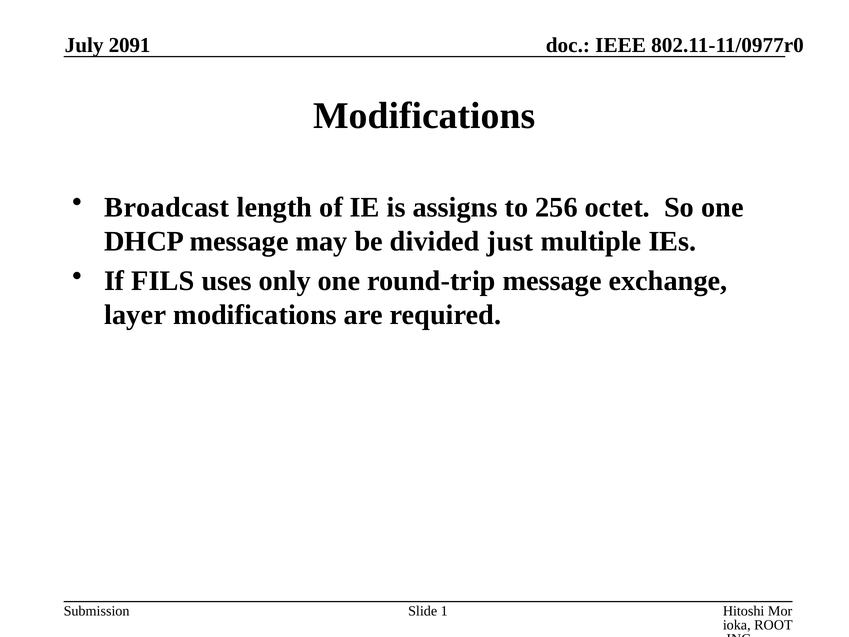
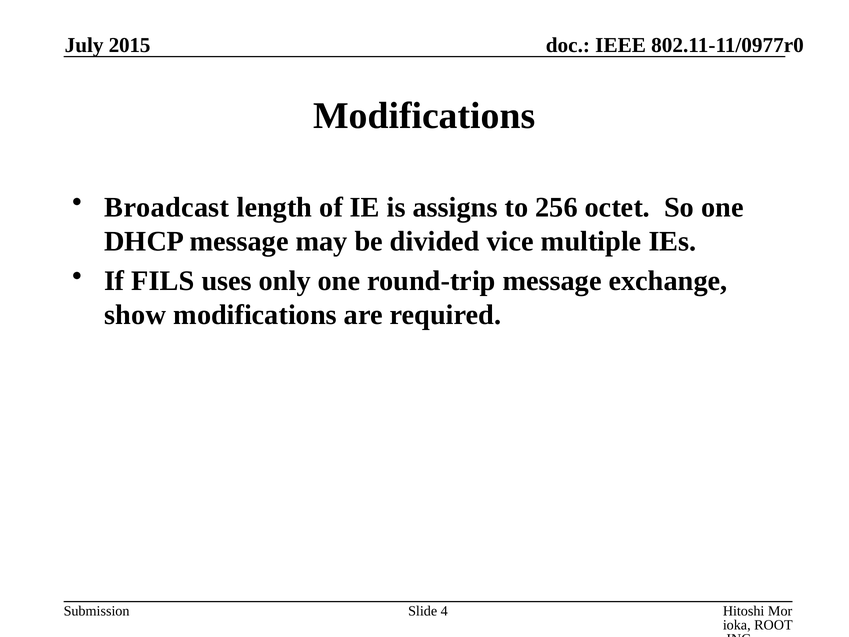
2091: 2091 -> 2015
just: just -> vice
layer: layer -> show
1: 1 -> 4
